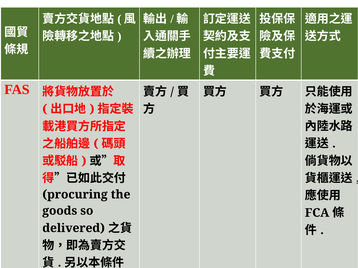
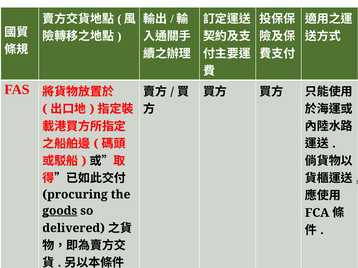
goods underline: none -> present
